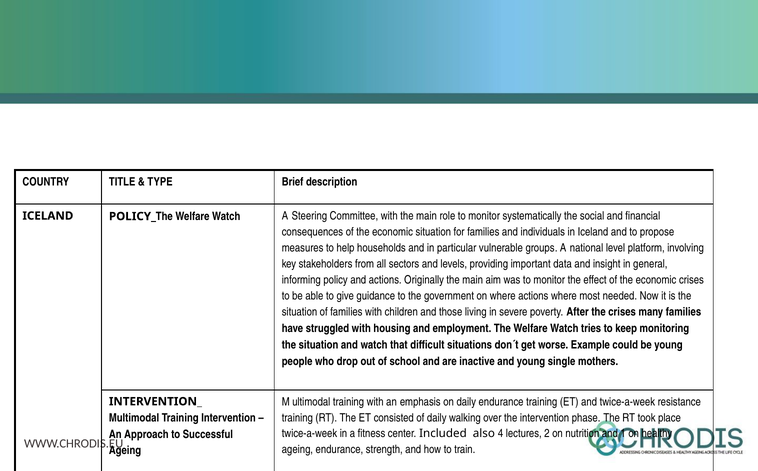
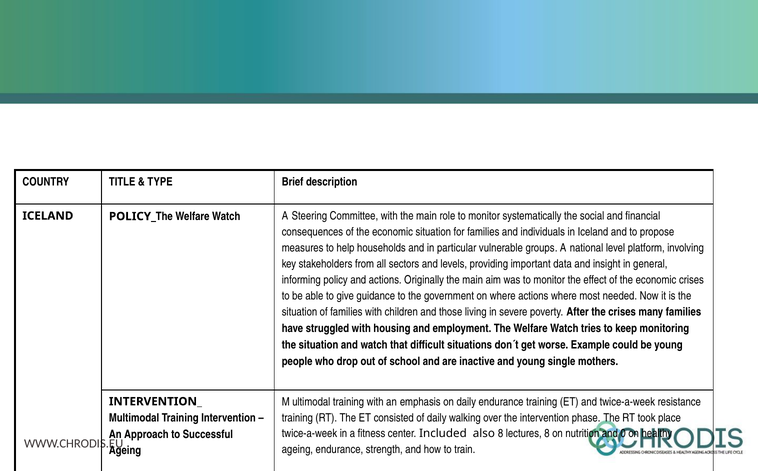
also 4: 4 -> 8
lectures 2: 2 -> 8
1: 1 -> 0
